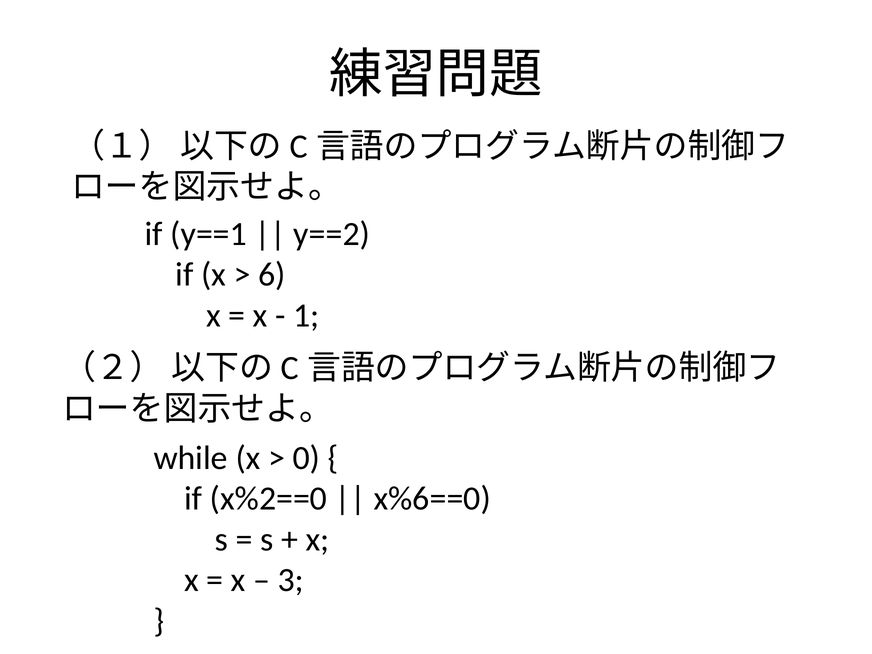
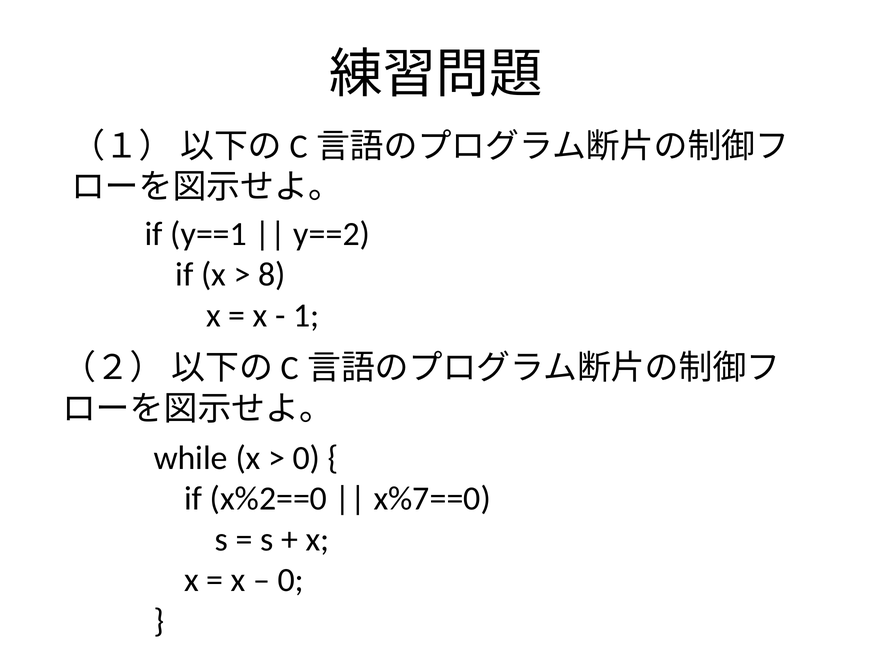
6: 6 -> 8
x%6==0: x%6==0 -> x%7==0
3 at (291, 580): 3 -> 0
